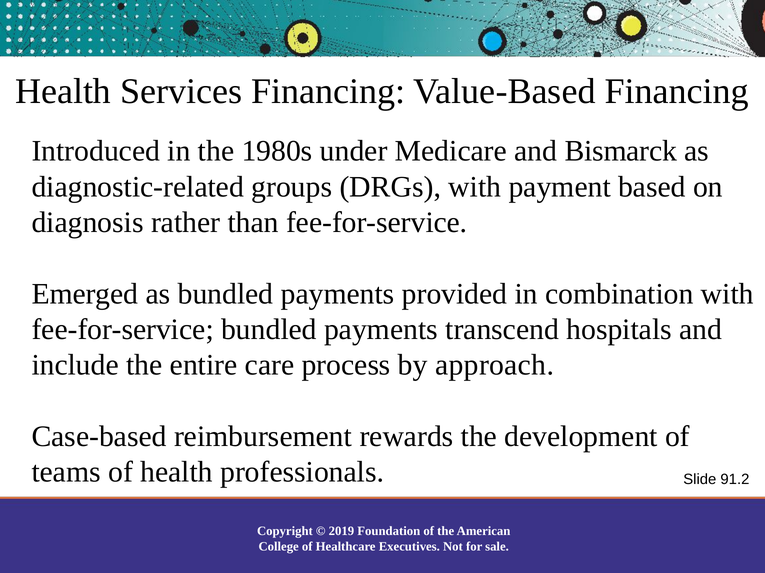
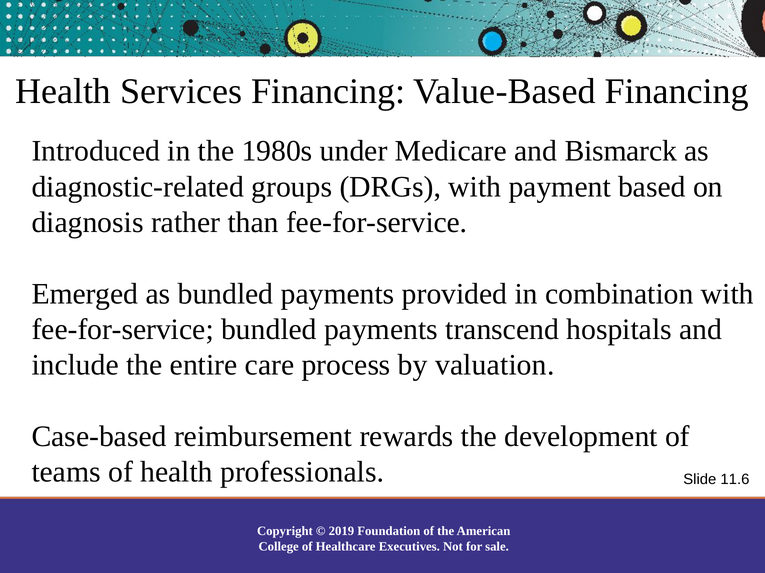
approach: approach -> valuation
91.2: 91.2 -> 11.6
